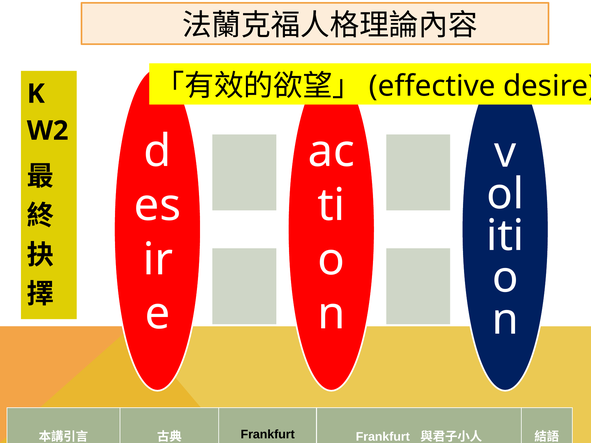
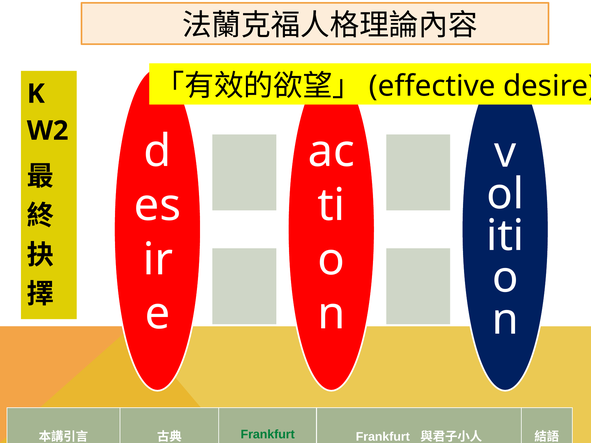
Frankfurt at (268, 435) colour: black -> green
